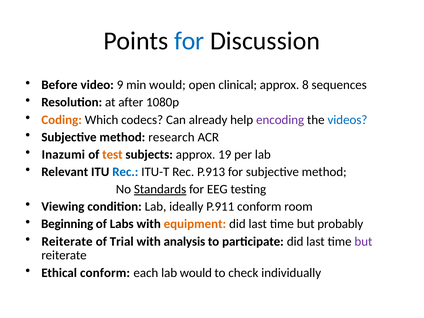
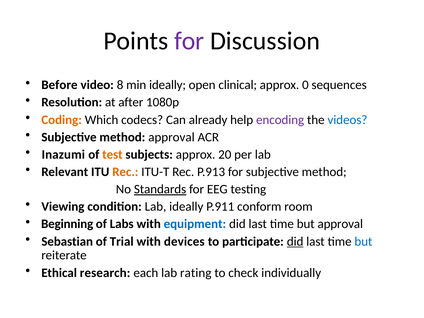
for at (189, 41) colour: blue -> purple
9: 9 -> 8
min would: would -> ideally
8: 8 -> 0
method research: research -> approval
19: 19 -> 20
Rec at (125, 172) colour: blue -> orange
equipment colour: orange -> blue
but probably: probably -> approval
Reiterate at (67, 241): Reiterate -> Sebastian
analysis: analysis -> devices
did at (295, 241) underline: none -> present
but at (363, 241) colour: purple -> blue
Ethical conform: conform -> research
lab would: would -> rating
